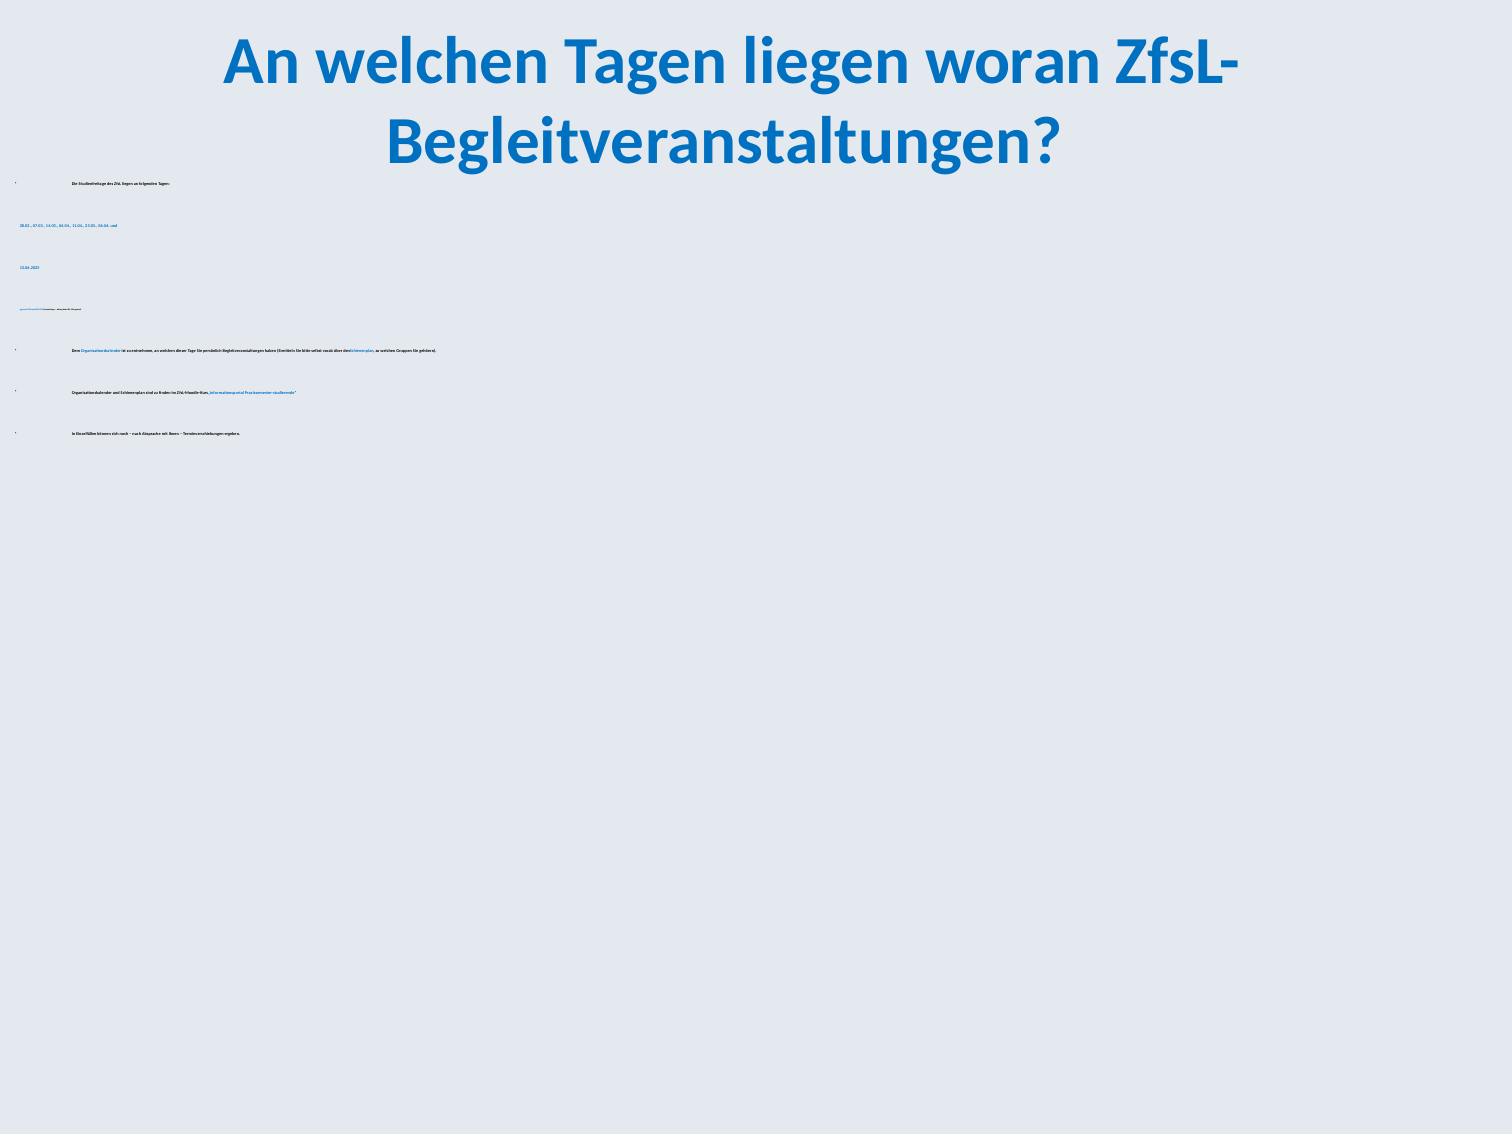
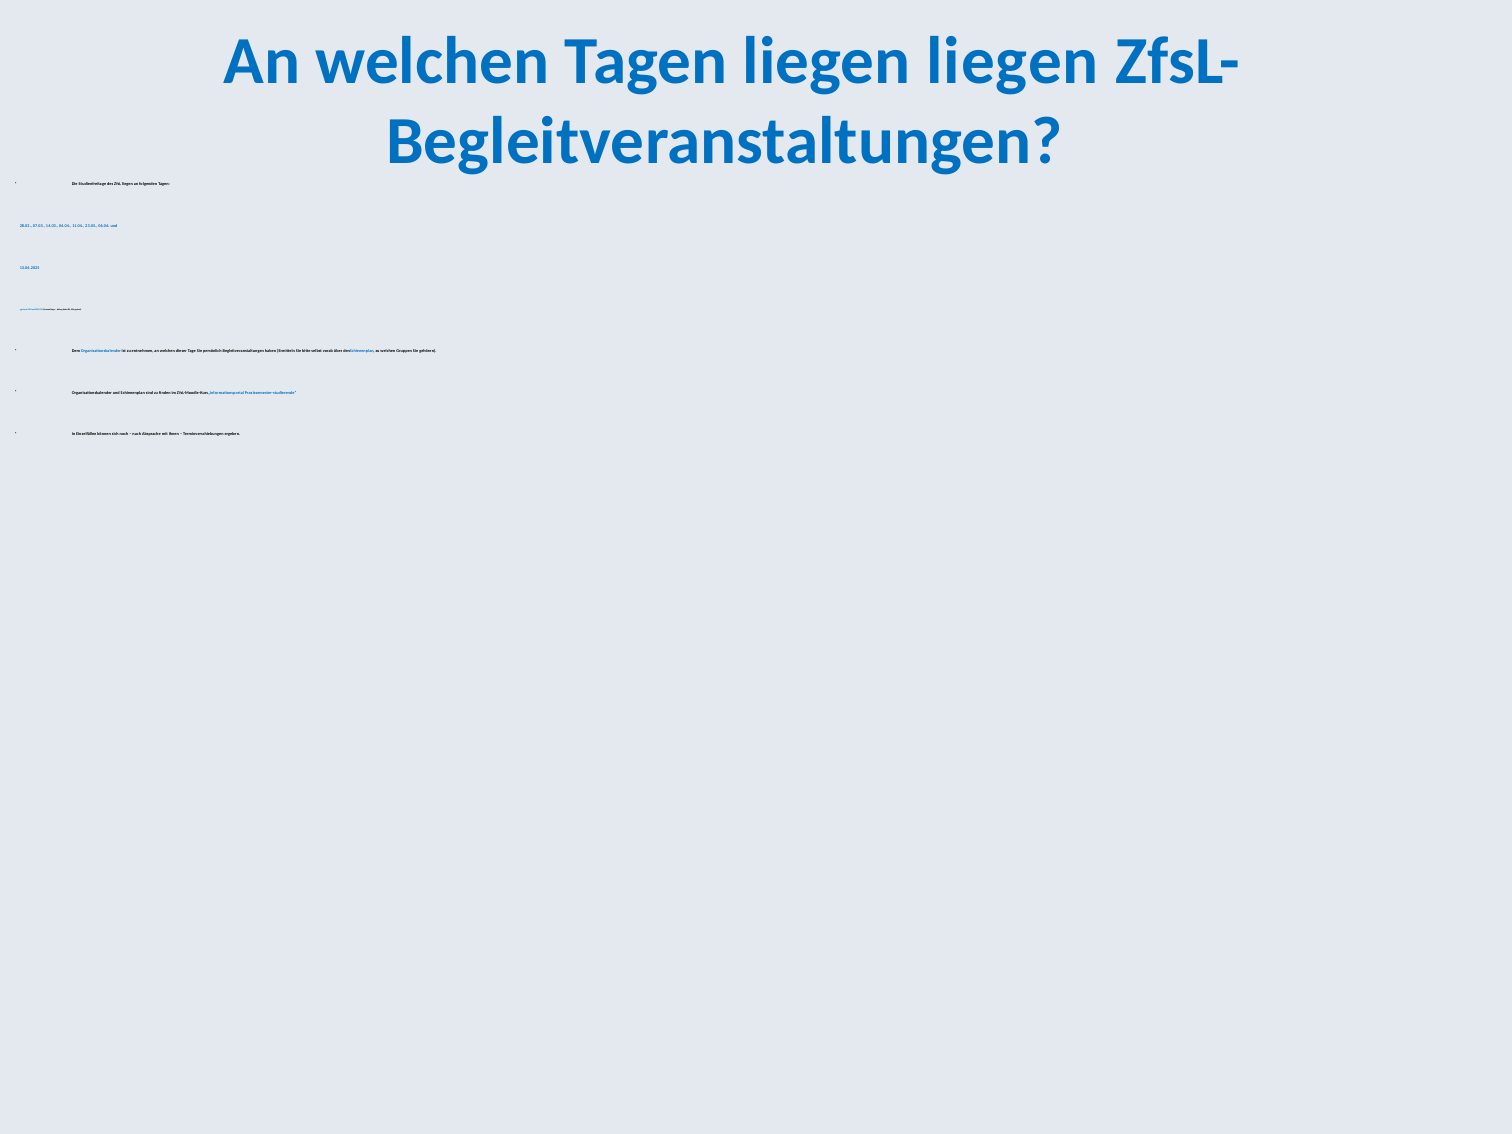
liegen woran: woran -> liegen
